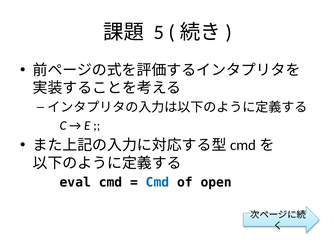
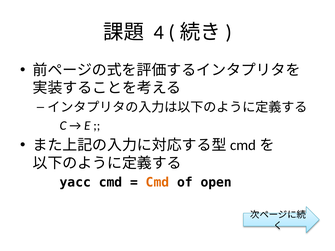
5: 5 -> 4
eval: eval -> yacc
Cmd at (157, 183) colour: blue -> orange
